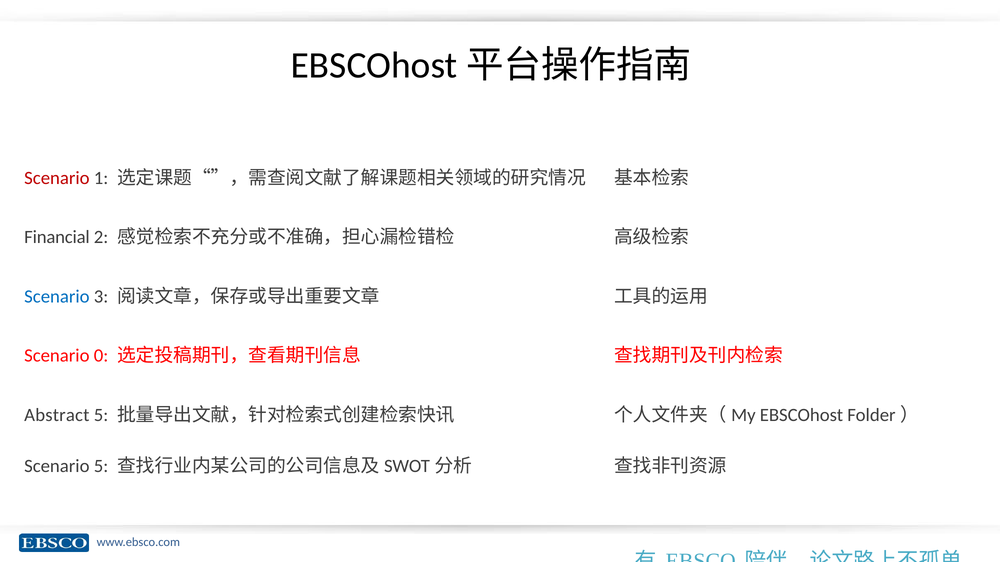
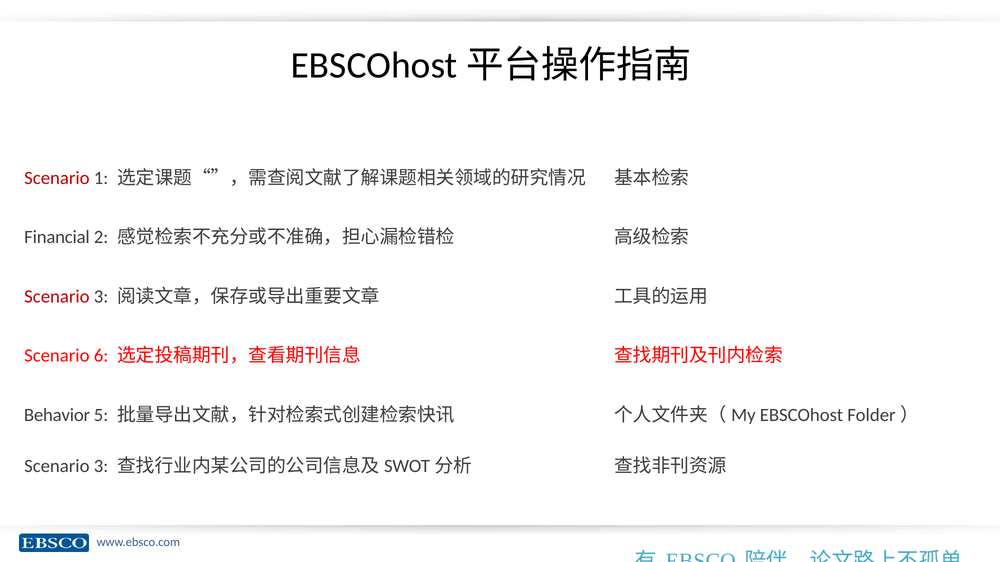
Scenario at (57, 297) colour: blue -> red
0: 0 -> 6
Abstract: Abstract -> Behavior
5 at (101, 466): 5 -> 3
